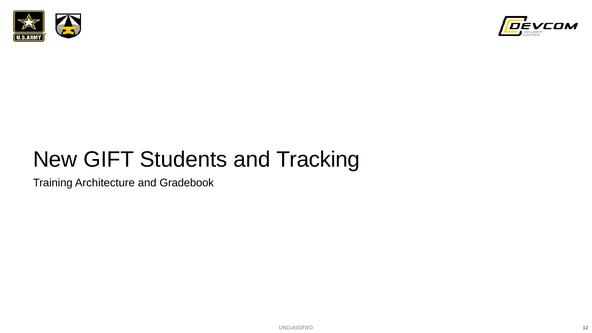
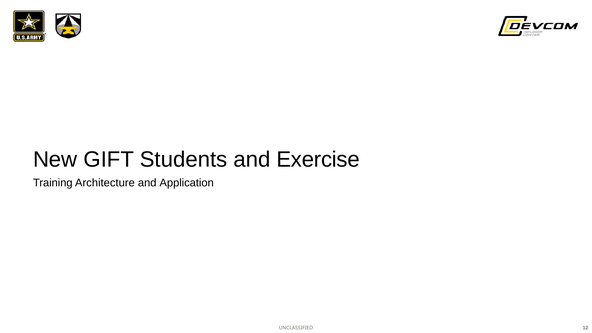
Tracking: Tracking -> Exercise
Gradebook: Gradebook -> Application
